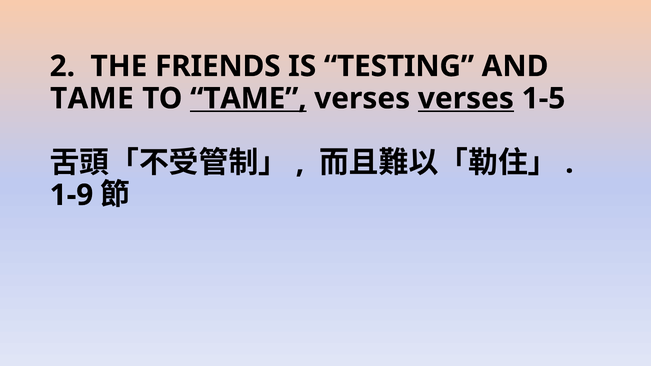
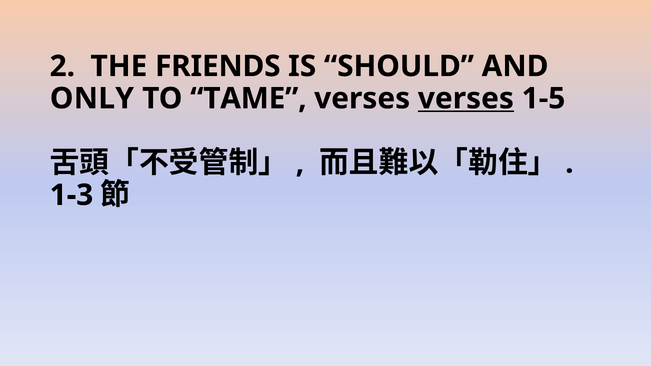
TESTING: TESTING -> SHOULD
TAME at (92, 99): TAME -> ONLY
TAME at (248, 99) underline: present -> none
1-9: 1-9 -> 1-3
